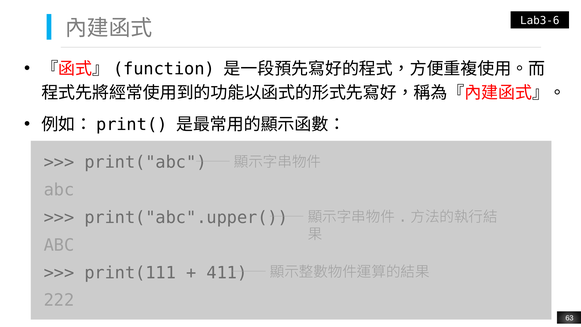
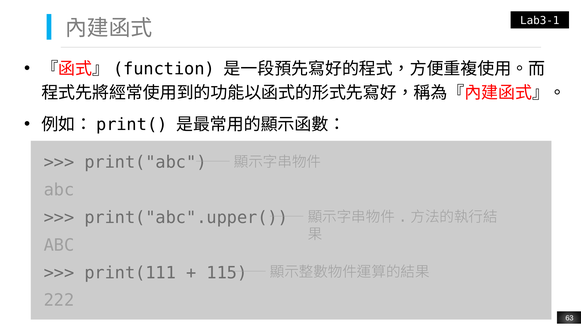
Lab3-6: Lab3-6 -> Lab3-1
411: 411 -> 115
